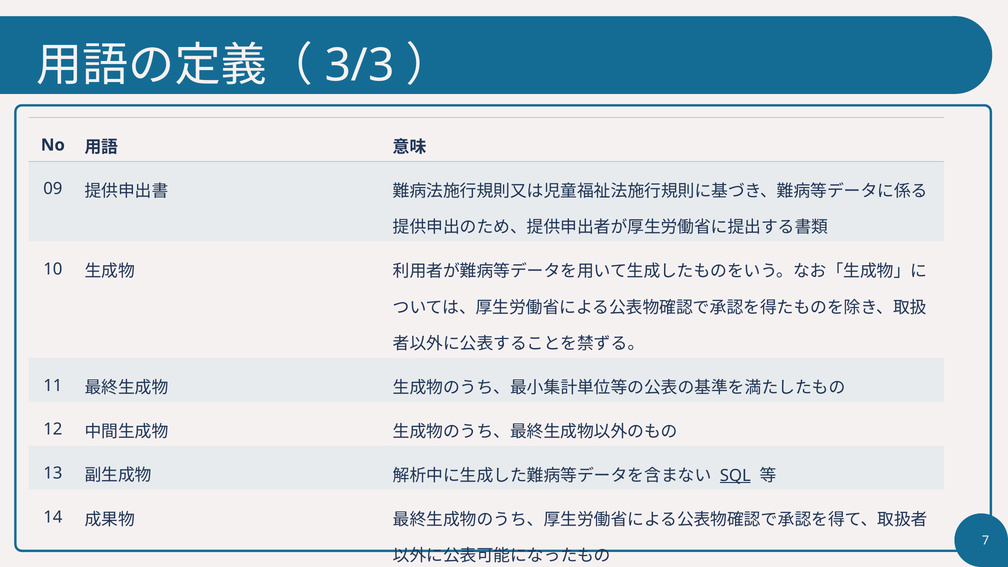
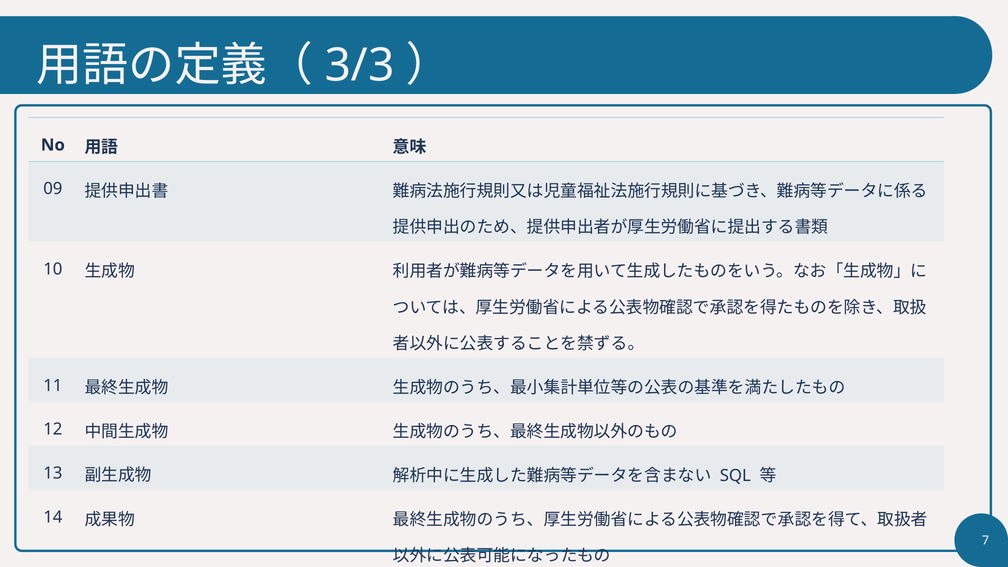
SQL underline: present -> none
